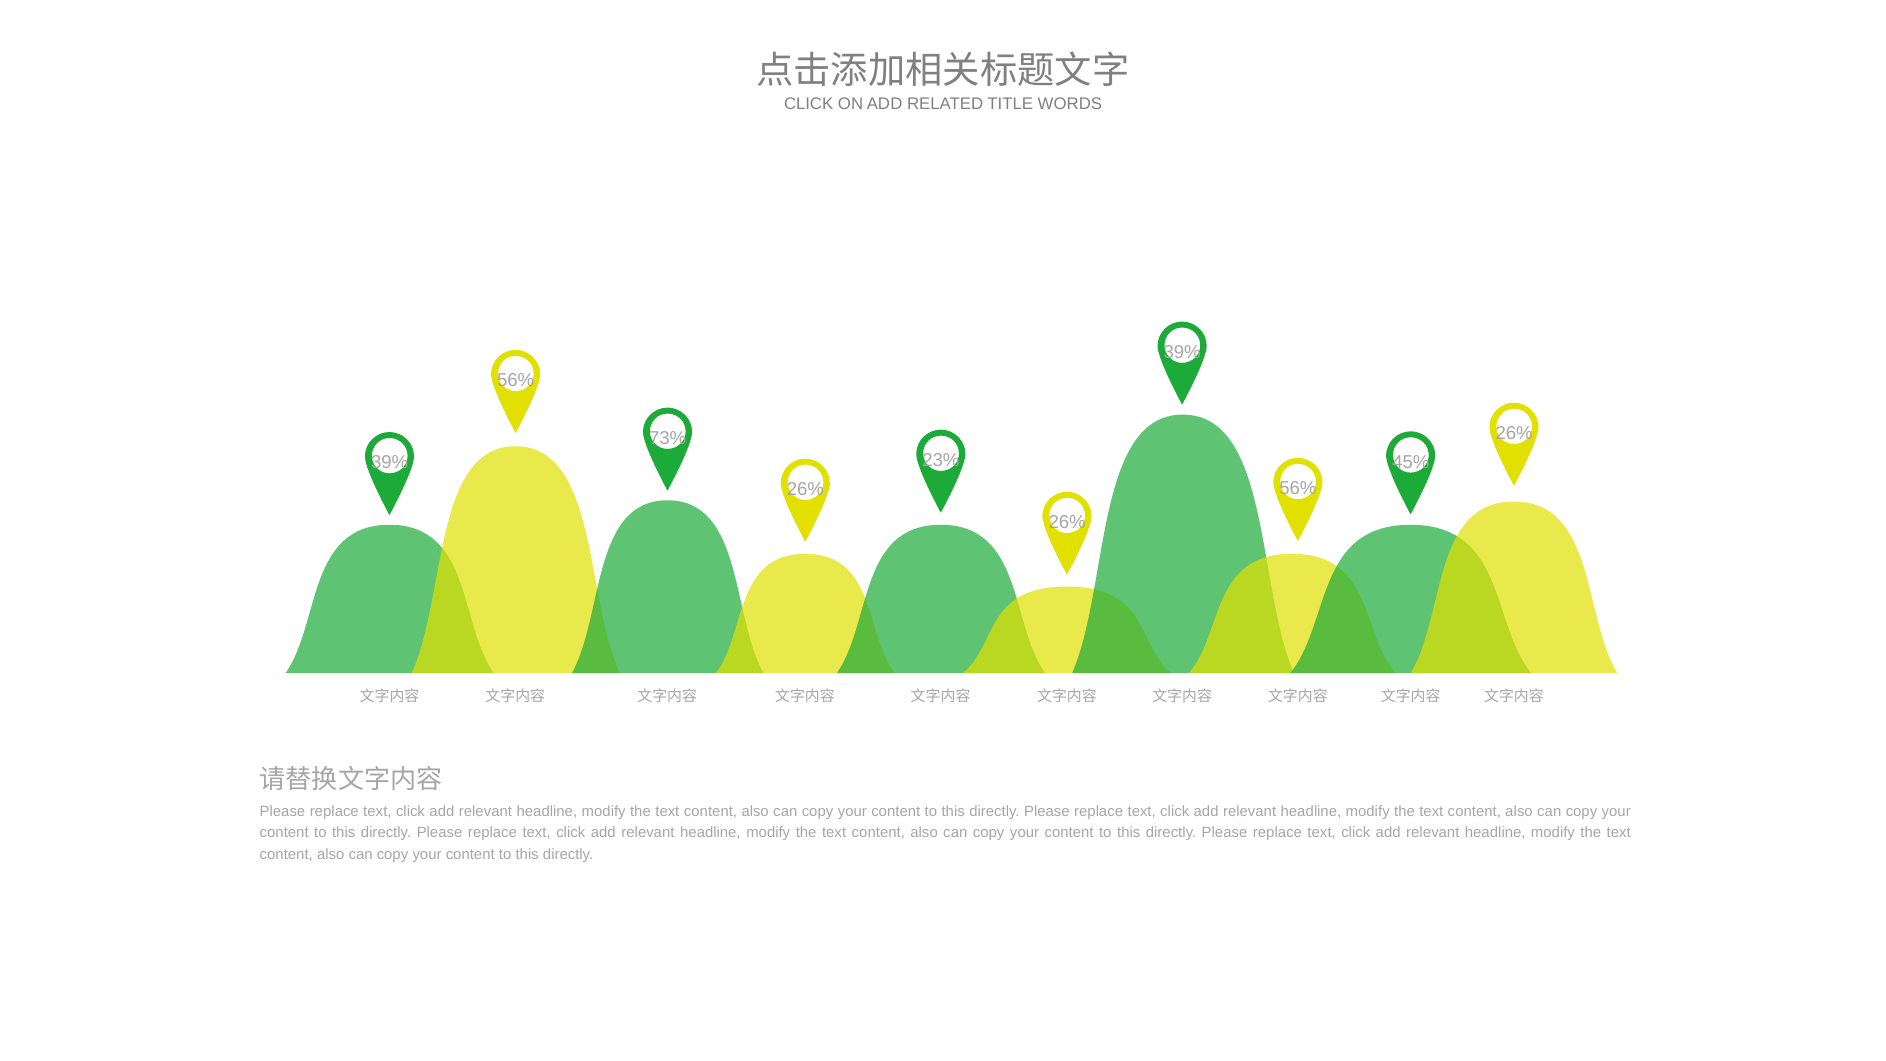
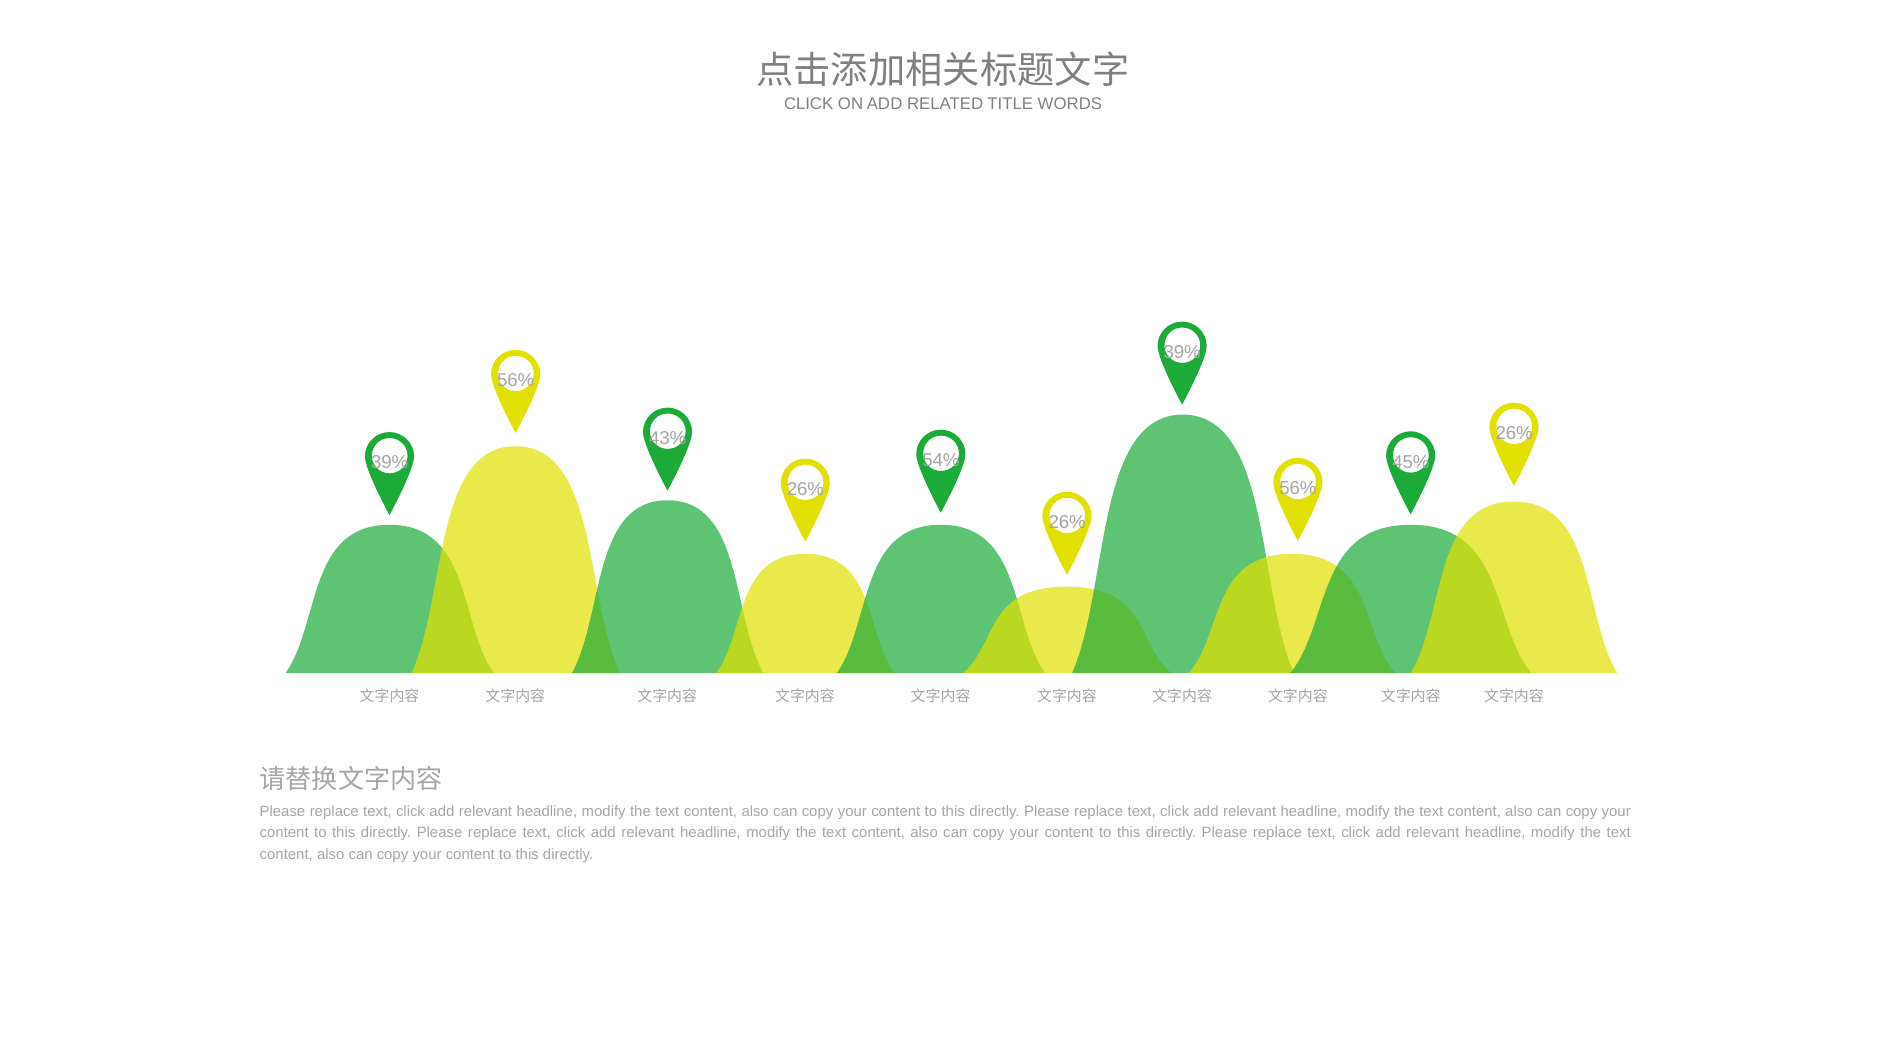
73%: 73% -> 43%
23%: 23% -> 54%
